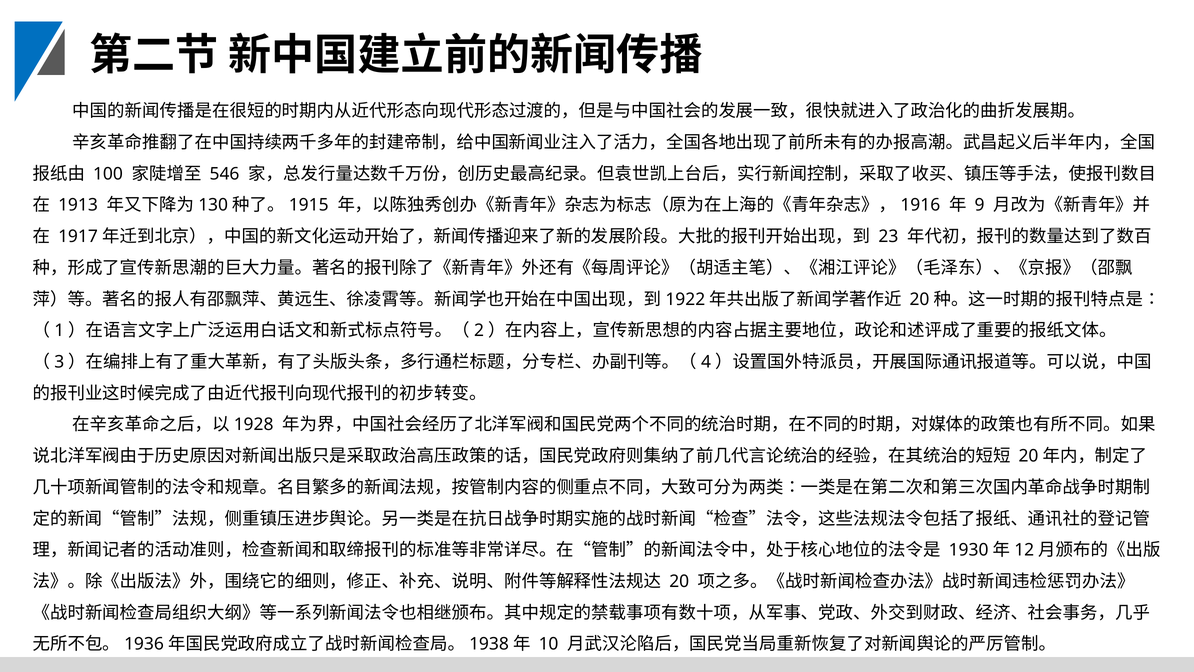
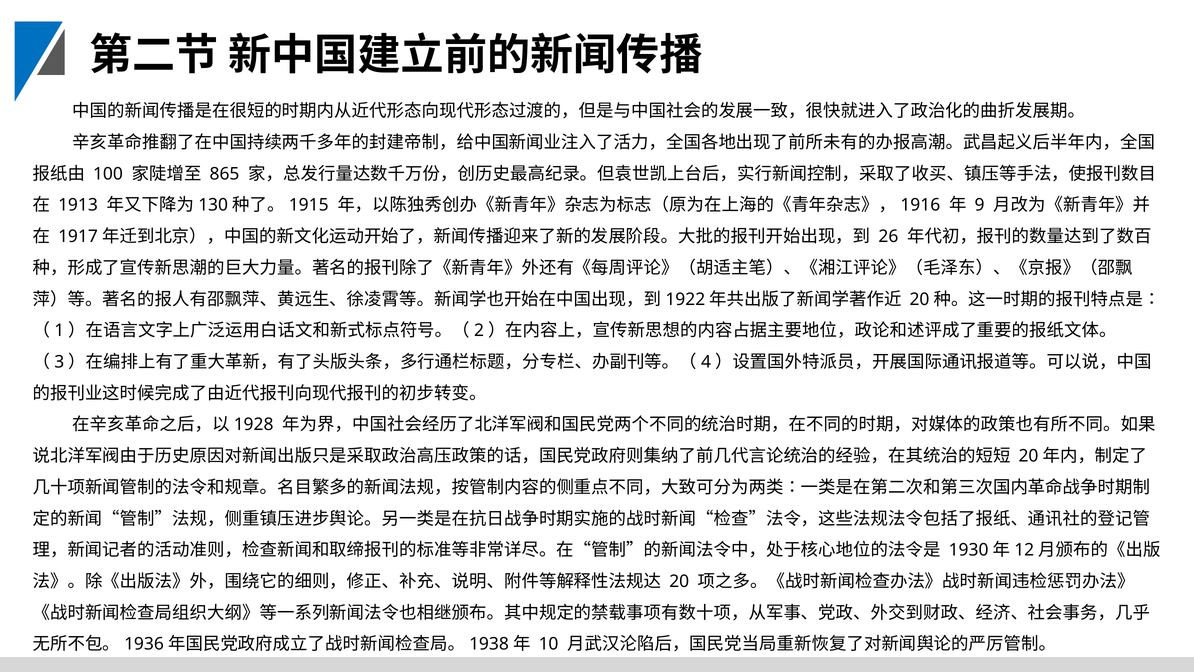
546: 546 -> 865
23: 23 -> 26
